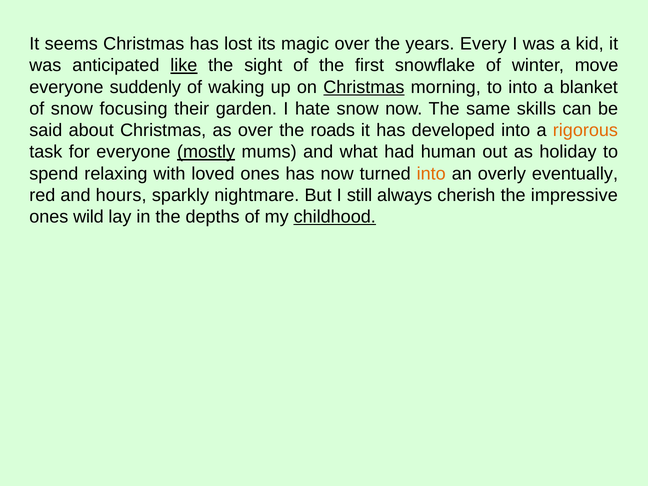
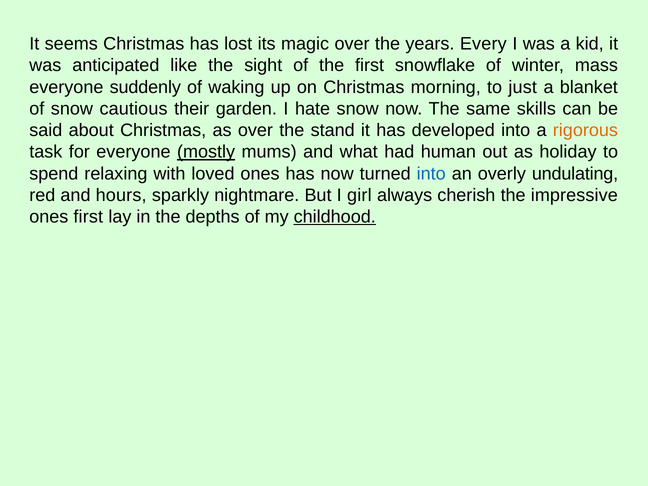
like underline: present -> none
move: move -> mass
Christmas at (364, 87) underline: present -> none
to into: into -> just
focusing: focusing -> cautious
roads: roads -> stand
into at (431, 174) colour: orange -> blue
eventually: eventually -> undulating
still: still -> girl
ones wild: wild -> first
